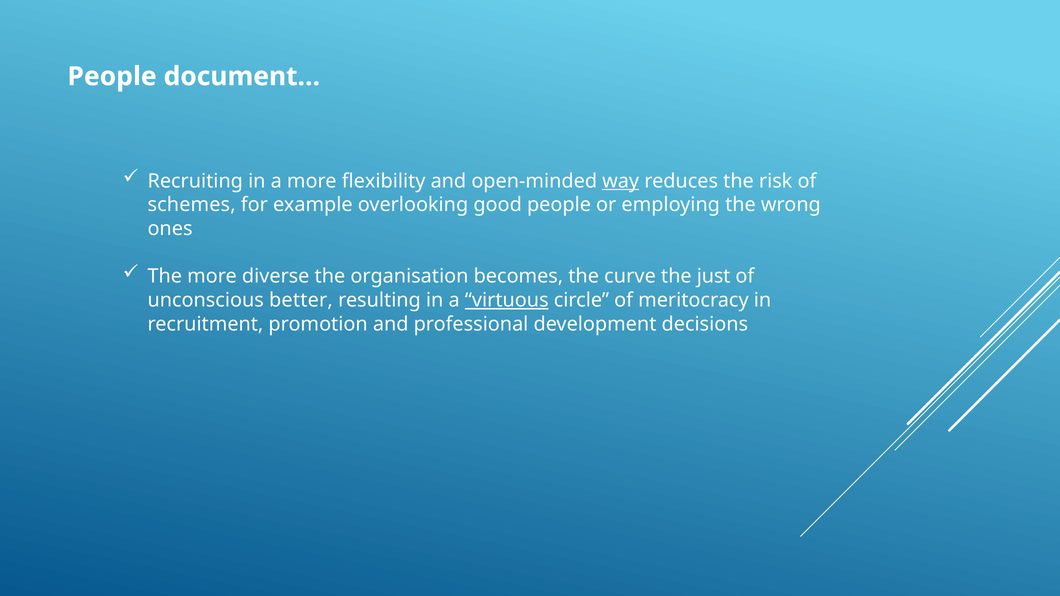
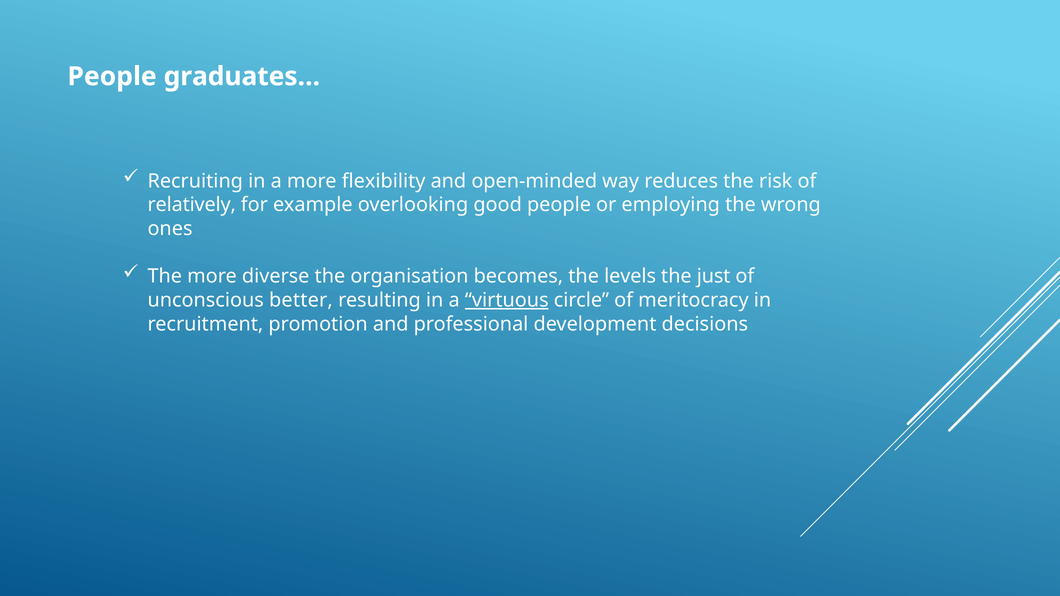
document…: document… -> graduates…
way underline: present -> none
schemes: schemes -> relatively
curve: curve -> levels
